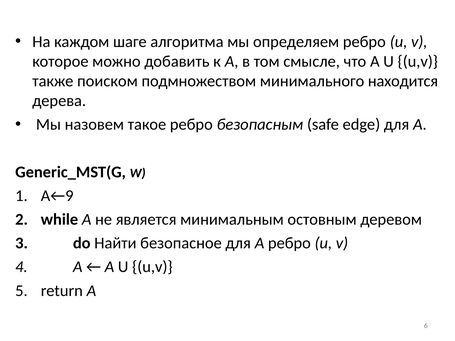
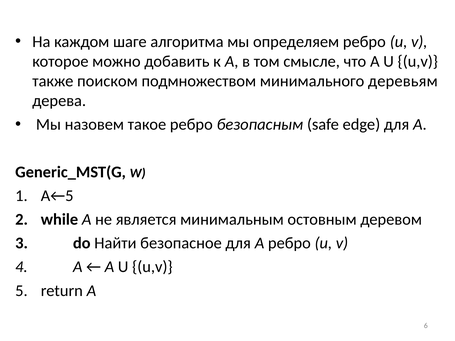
находится: находится -> деревьям
А←9: А←9 -> А←5
